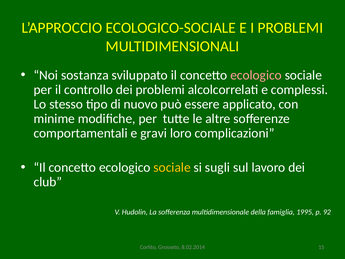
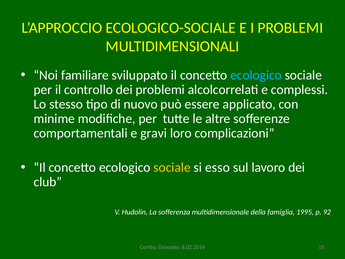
sostanza: sostanza -> familiare
ecologico at (256, 75) colour: pink -> light blue
sugli: sugli -> esso
